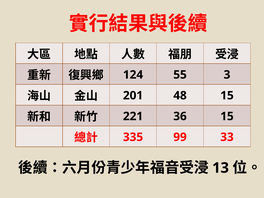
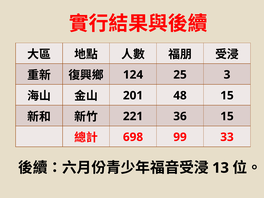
55: 55 -> 25
335: 335 -> 698
